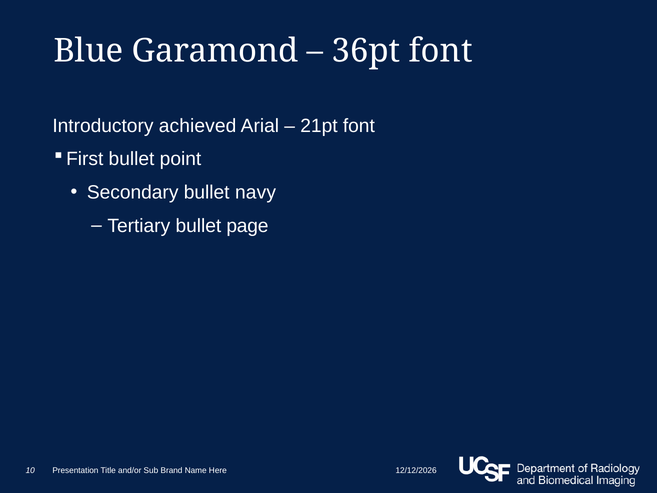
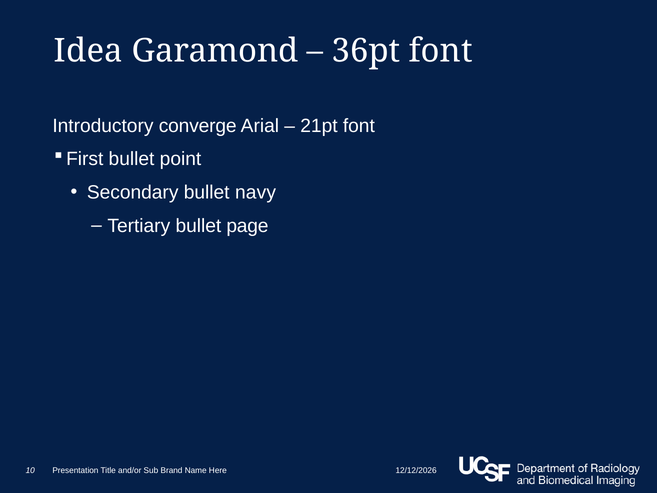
Blue: Blue -> Idea
achieved: achieved -> converge
